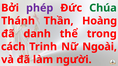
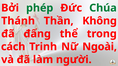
phép colour: purple -> green
Hoàng: Hoàng -> Không
danh: danh -> đấng
